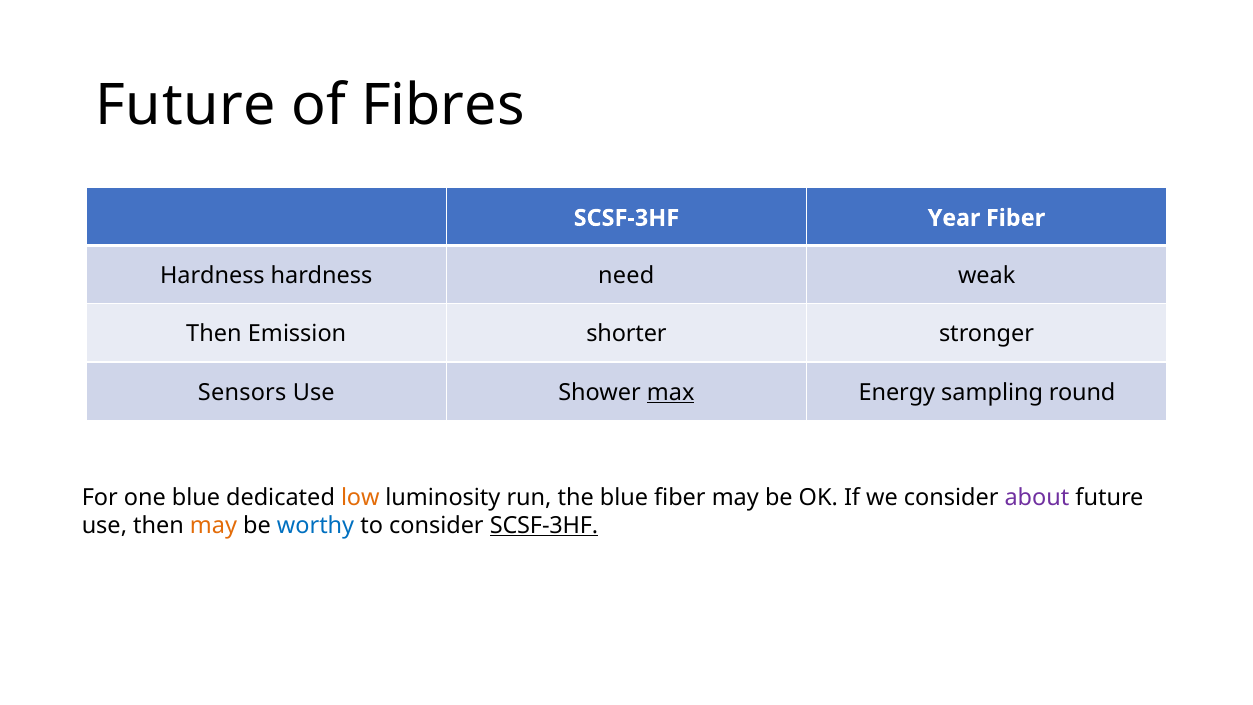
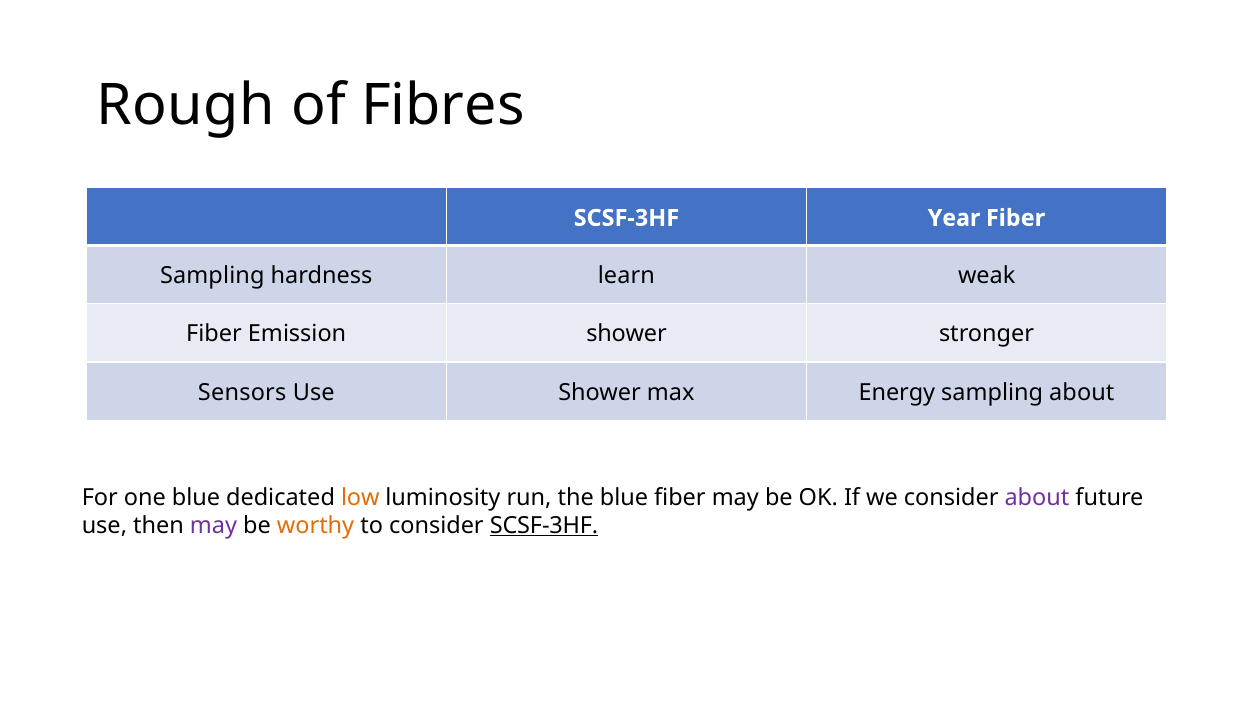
Future at (186, 105): Future -> Rough
Hardness at (212, 276): Hardness -> Sampling
need: need -> learn
Then at (214, 334): Then -> Fiber
Emission shorter: shorter -> shower
max underline: present -> none
sampling round: round -> about
may at (213, 525) colour: orange -> purple
worthy colour: blue -> orange
